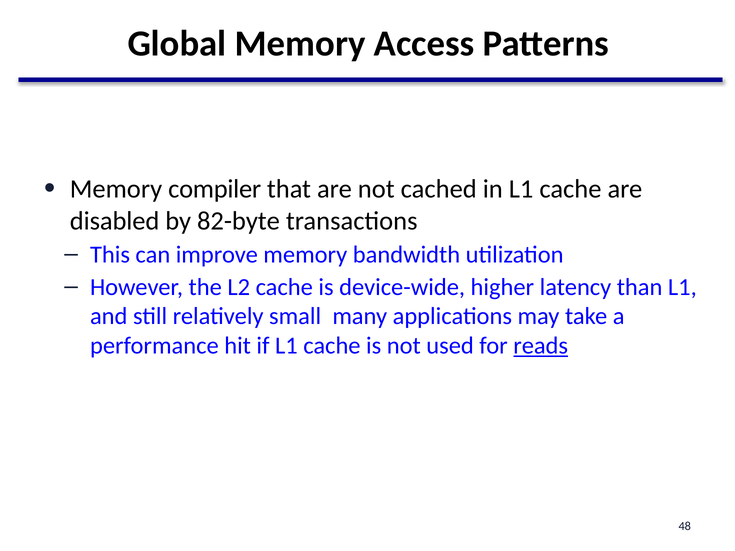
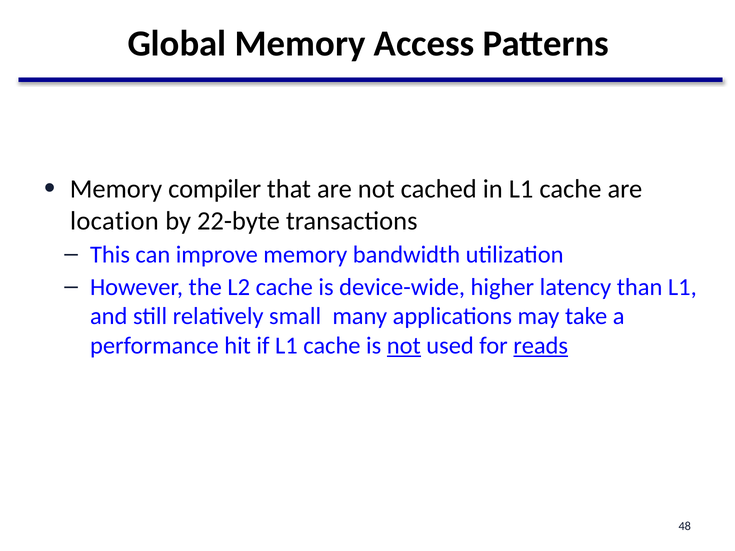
disabled: disabled -> location
82-byte: 82-byte -> 22-byte
not at (404, 346) underline: none -> present
